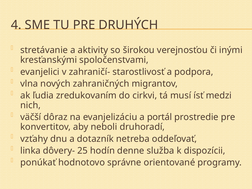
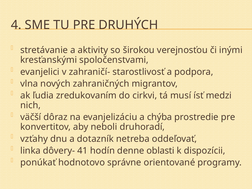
portál: portál -> chýba
25: 25 -> 41
služba: služba -> oblasti
